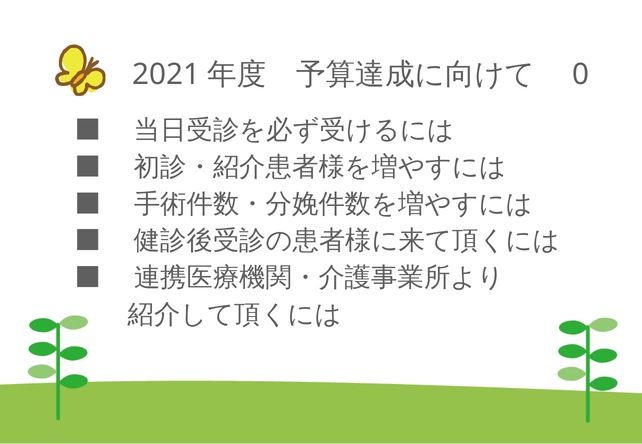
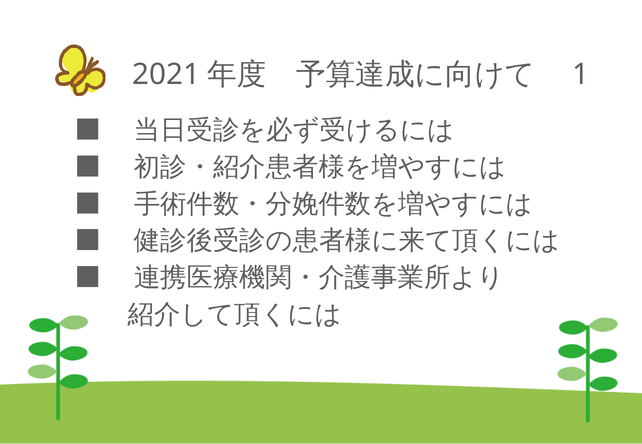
0: 0 -> 1
